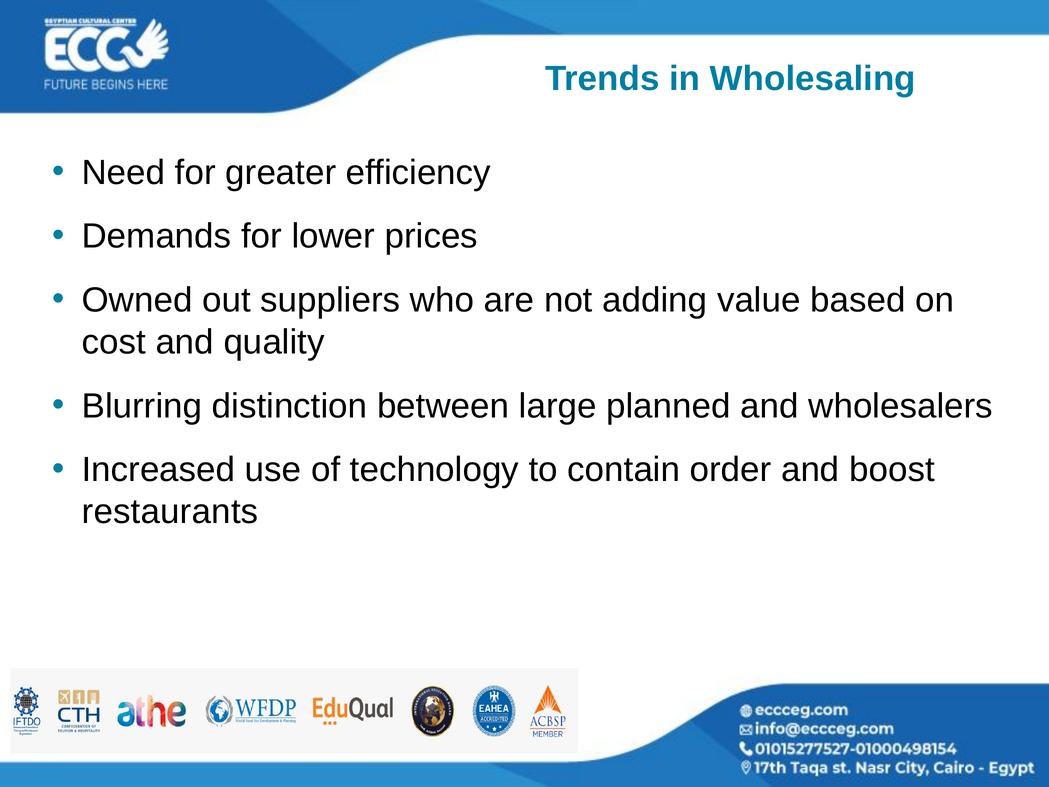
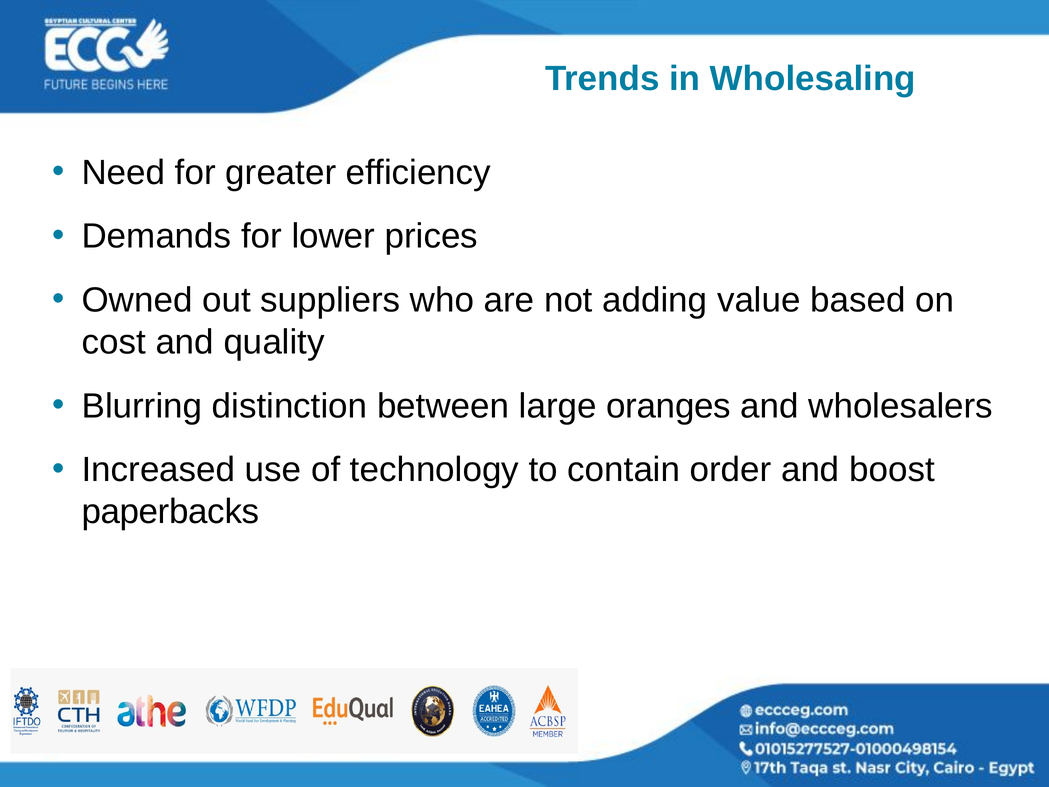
planned: planned -> oranges
restaurants: restaurants -> paperbacks
